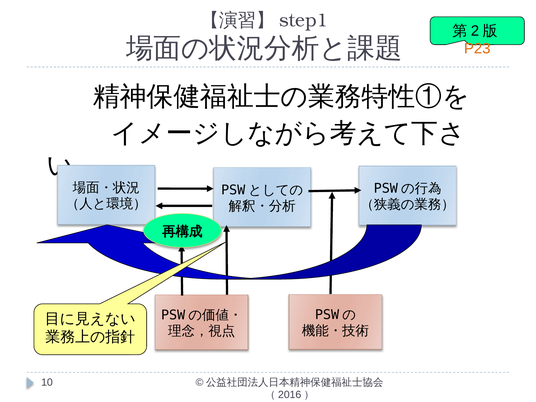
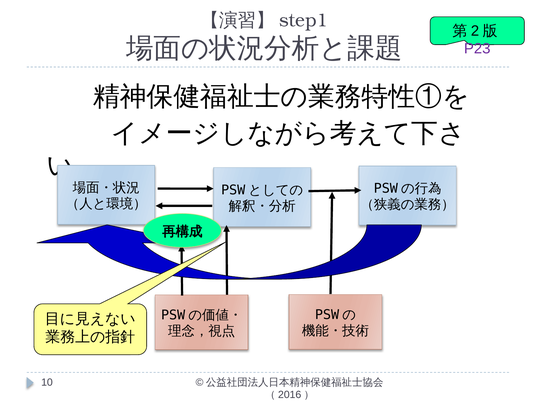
P23 colour: orange -> purple
